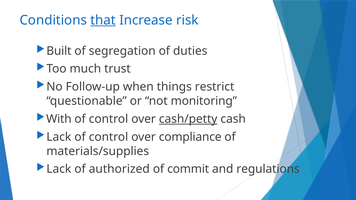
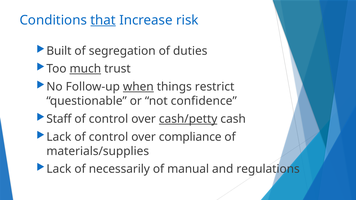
much underline: none -> present
when underline: none -> present
monitoring: monitoring -> confidence
With: With -> Staff
authorized: authorized -> necessarily
commit: commit -> manual
